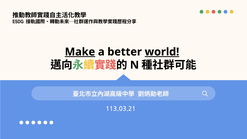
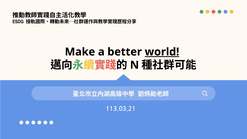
Make underline: present -> none
